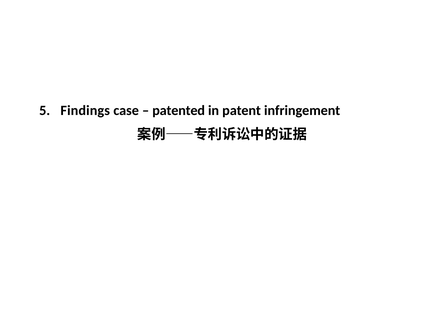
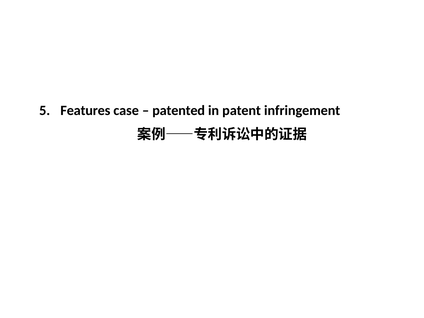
Findings: Findings -> Features
